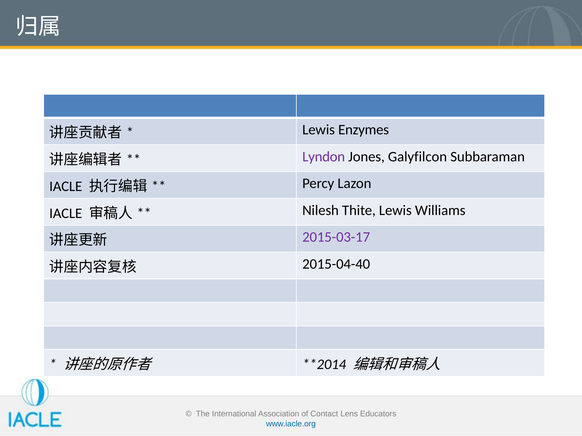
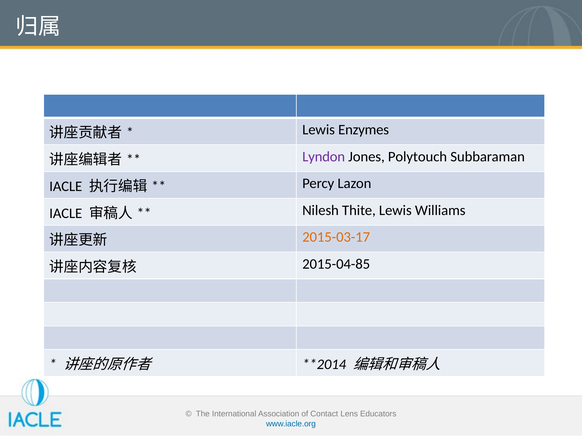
Galyfilcon: Galyfilcon -> Polytouch
2015-03-17 colour: purple -> orange
2015-04-40: 2015-04-40 -> 2015-04-85
